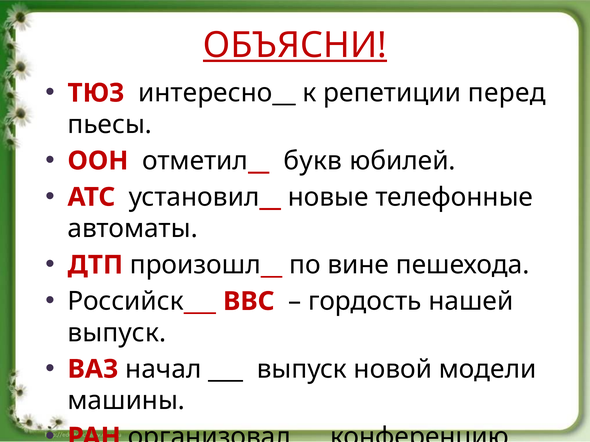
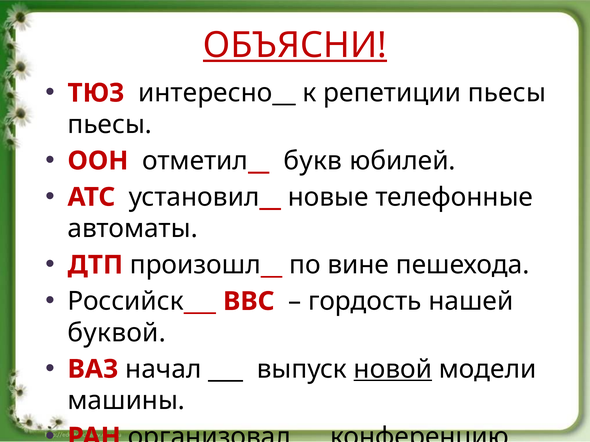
репетиции перед: перед -> пьесы
выпуск at (117, 333): выпуск -> буквой
новой underline: none -> present
